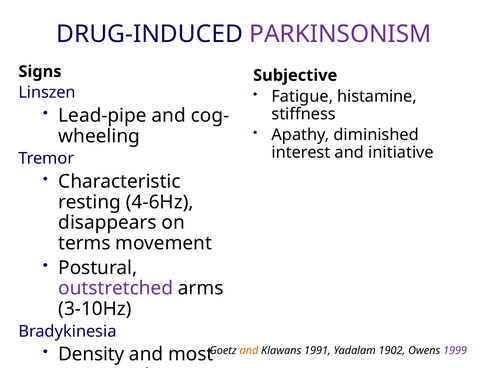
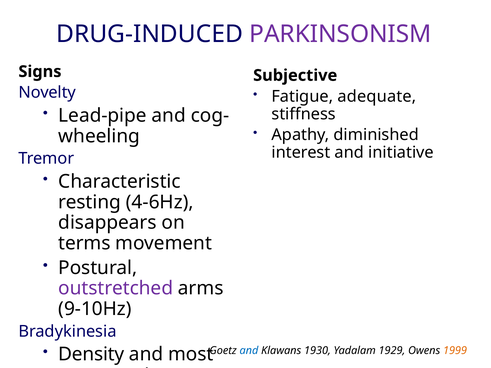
Linszen: Linszen -> Novelty
histamine: histamine -> adequate
3-10Hz: 3-10Hz -> 9-10Hz
and at (249, 351) colour: orange -> blue
1991: 1991 -> 1930
1902: 1902 -> 1929
1999 colour: purple -> orange
